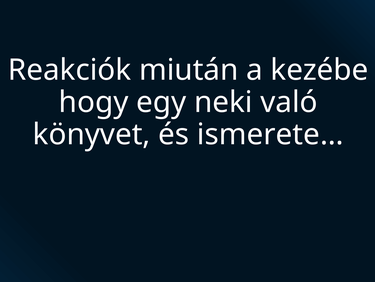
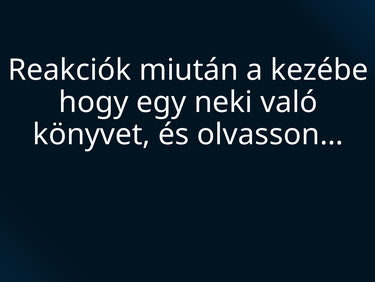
ismerete…: ismerete… -> olvasson…
